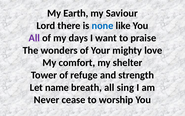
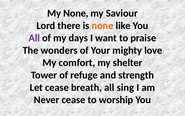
My Earth: Earth -> None
none at (103, 26) colour: blue -> orange
Let name: name -> cease
